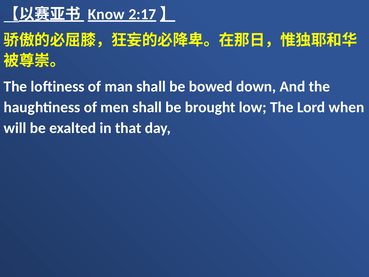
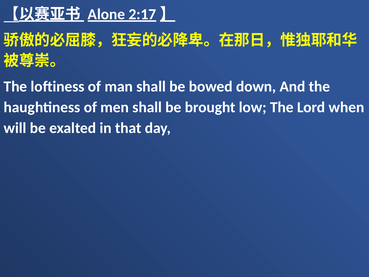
Know: Know -> Alone
